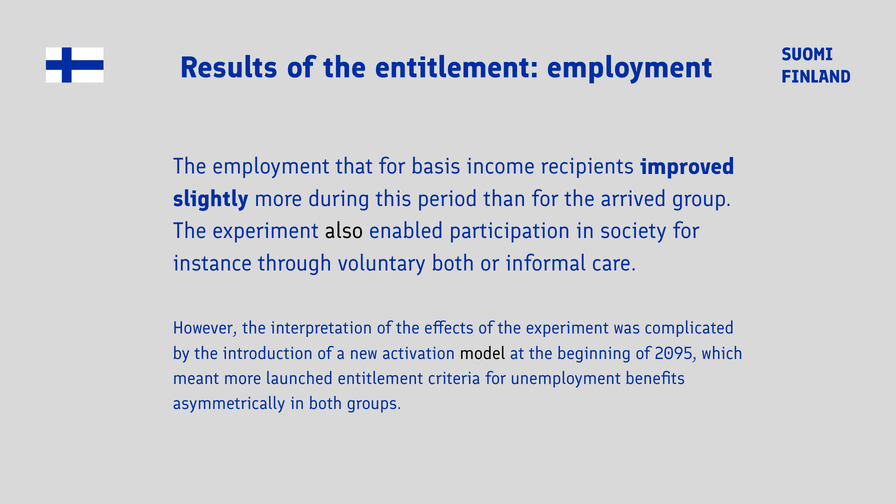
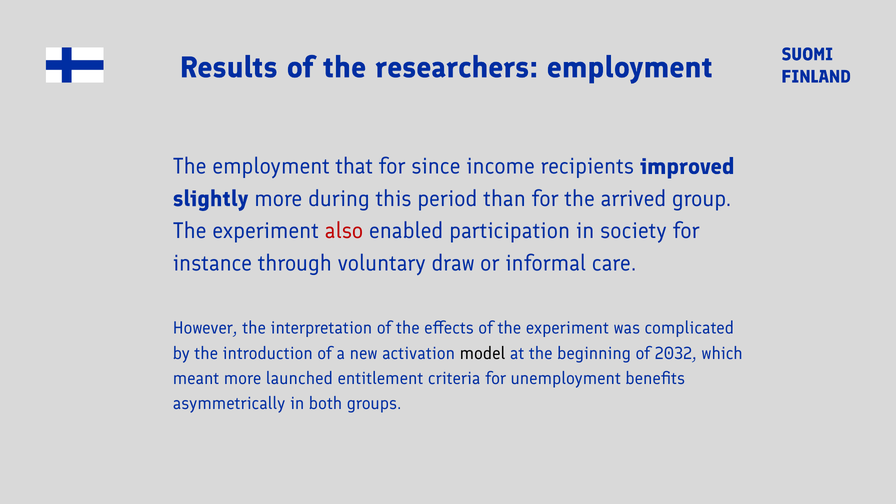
the entitlement: entitlement -> researchers
basis: basis -> since
also colour: black -> red
voluntary both: both -> draw
2095: 2095 -> 2032
